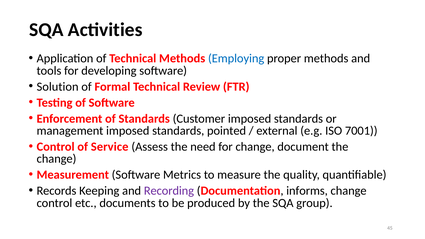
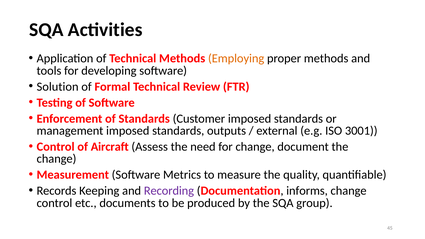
Employing colour: blue -> orange
pointed: pointed -> outputs
7001: 7001 -> 3001
Service: Service -> Aircraft
